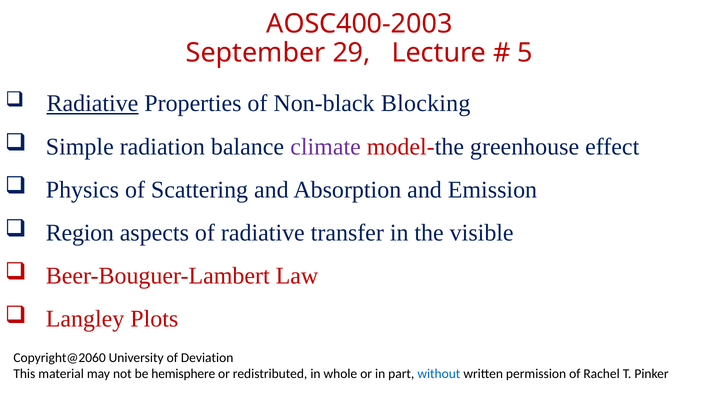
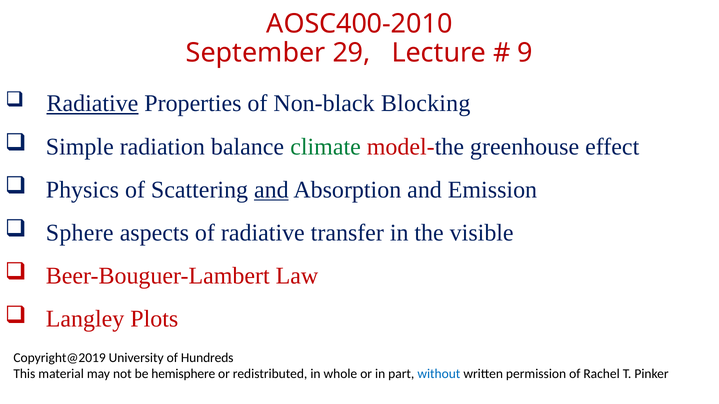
AOSC400-2003: AOSC400-2003 -> AOSC400-2010
5: 5 -> 9
climate colour: purple -> green
and at (271, 190) underline: none -> present
Region: Region -> Sphere
Copyright@2060: Copyright@2060 -> Copyright@2019
Deviation: Deviation -> Hundreds
